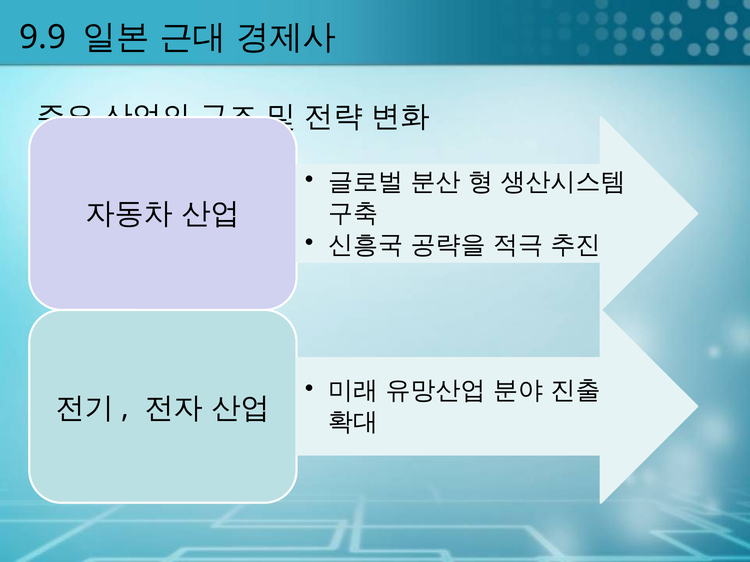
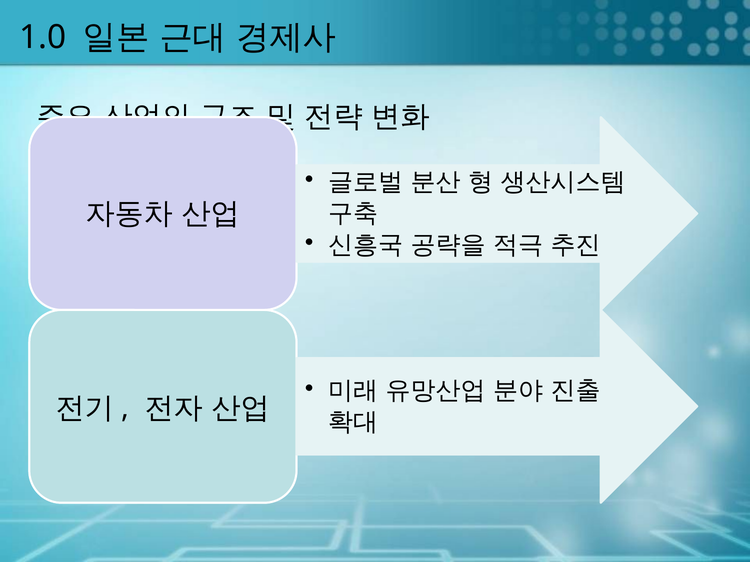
9.9: 9.9 -> 1.0
